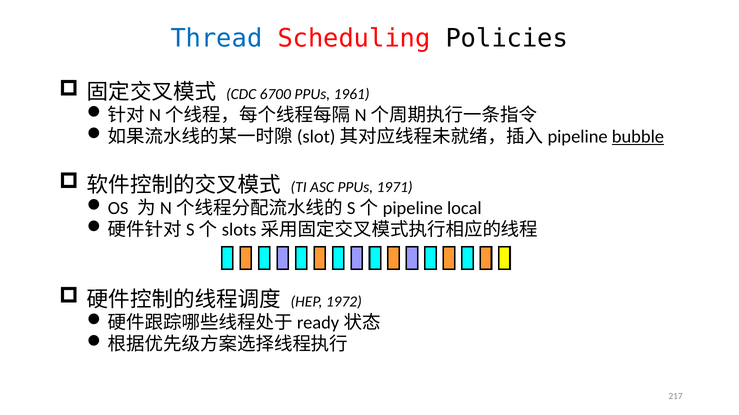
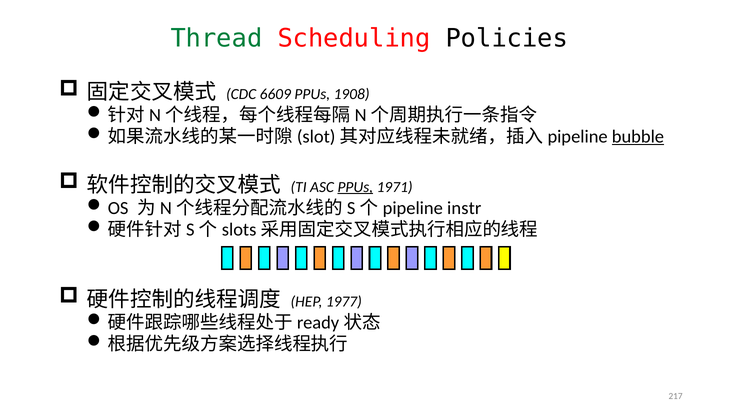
Thread colour: blue -> green
6700: 6700 -> 6609
1961: 1961 -> 1908
PPUs at (355, 187) underline: none -> present
local: local -> instr
1972: 1972 -> 1977
